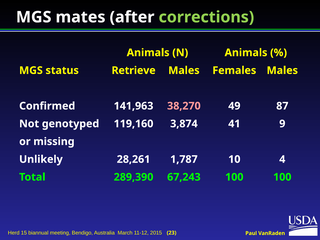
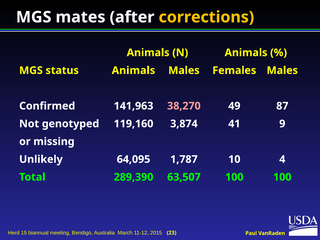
corrections colour: light green -> yellow
status Retrieve: Retrieve -> Animals
28,261: 28,261 -> 64,095
67,243: 67,243 -> 63,507
